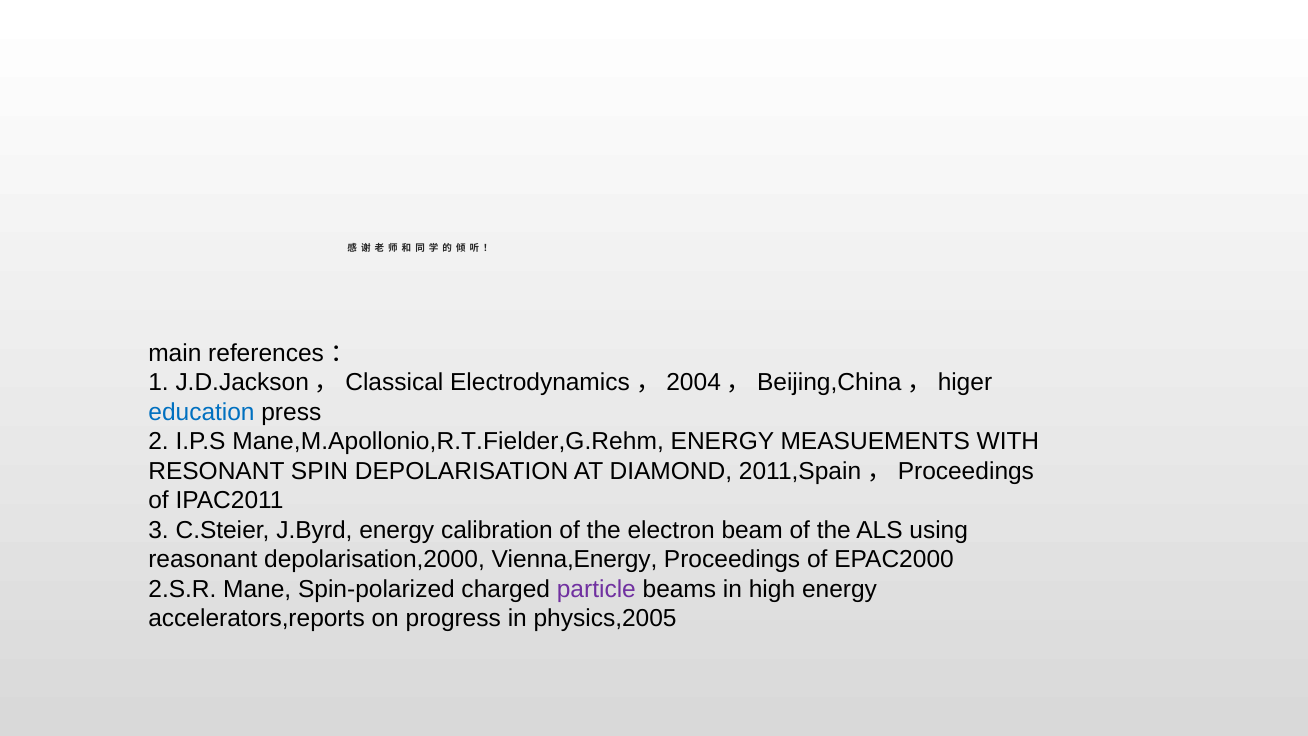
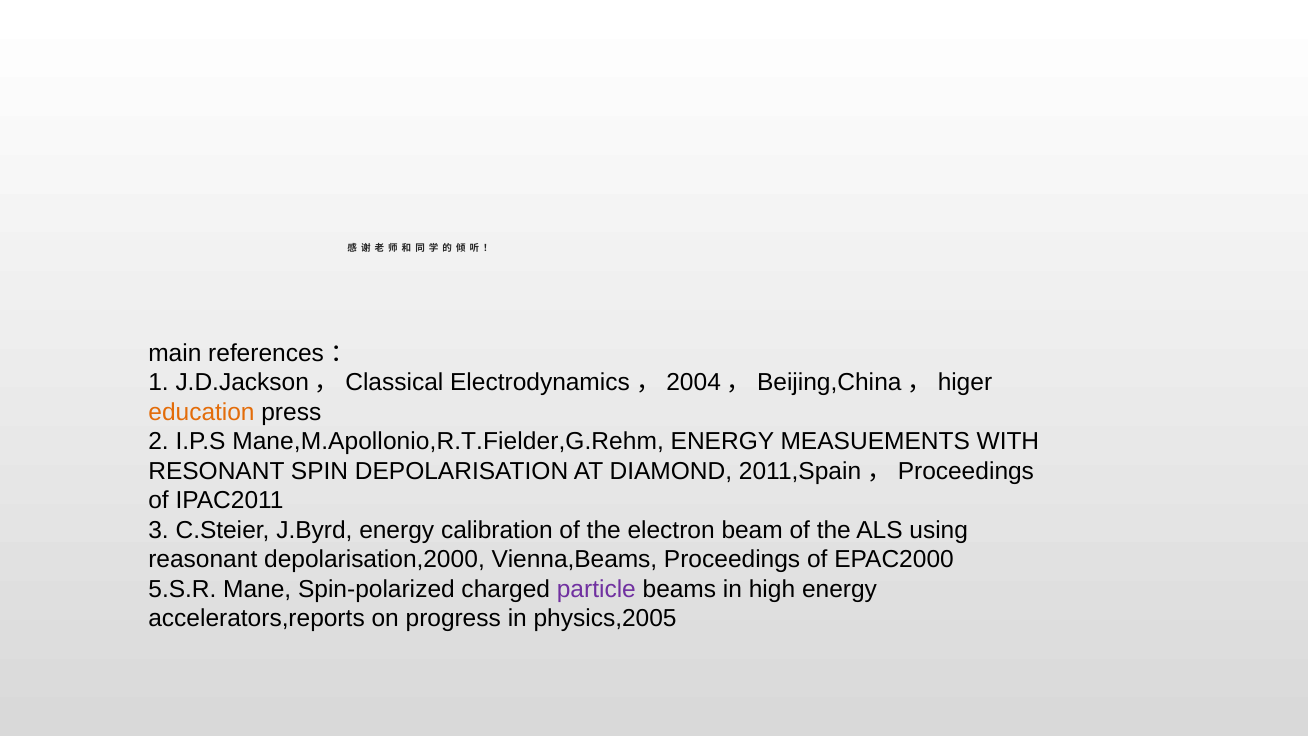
education colour: blue -> orange
Vienna,Energy: Vienna,Energy -> Vienna,Beams
2.S.R: 2.S.R -> 5.S.R
